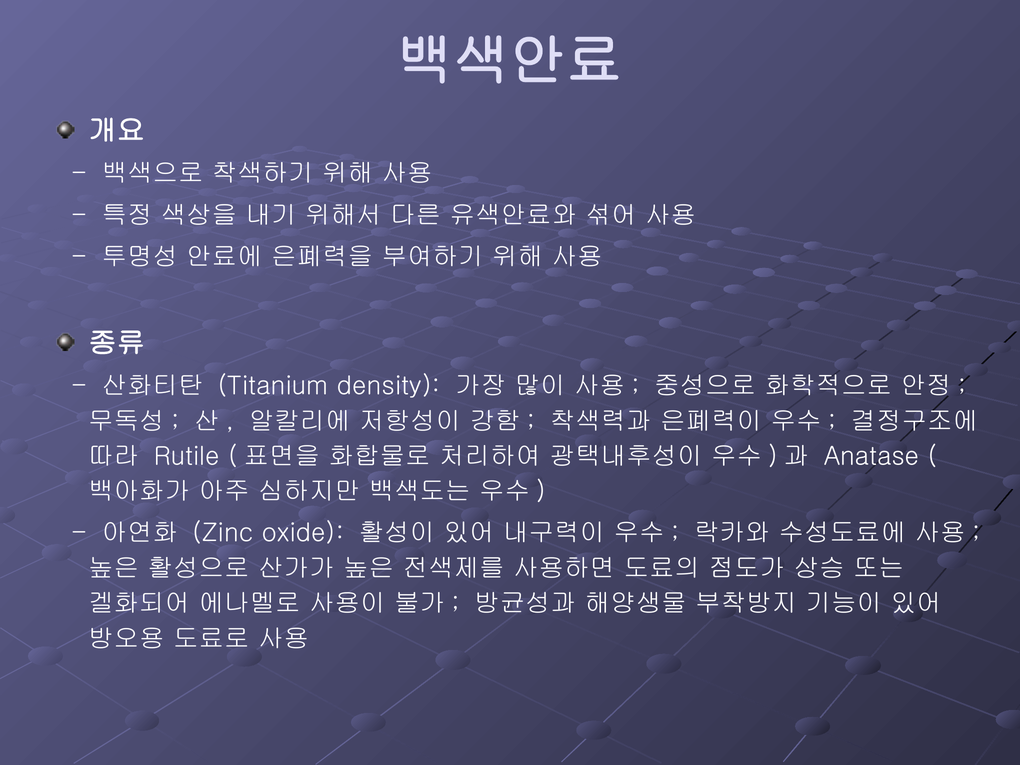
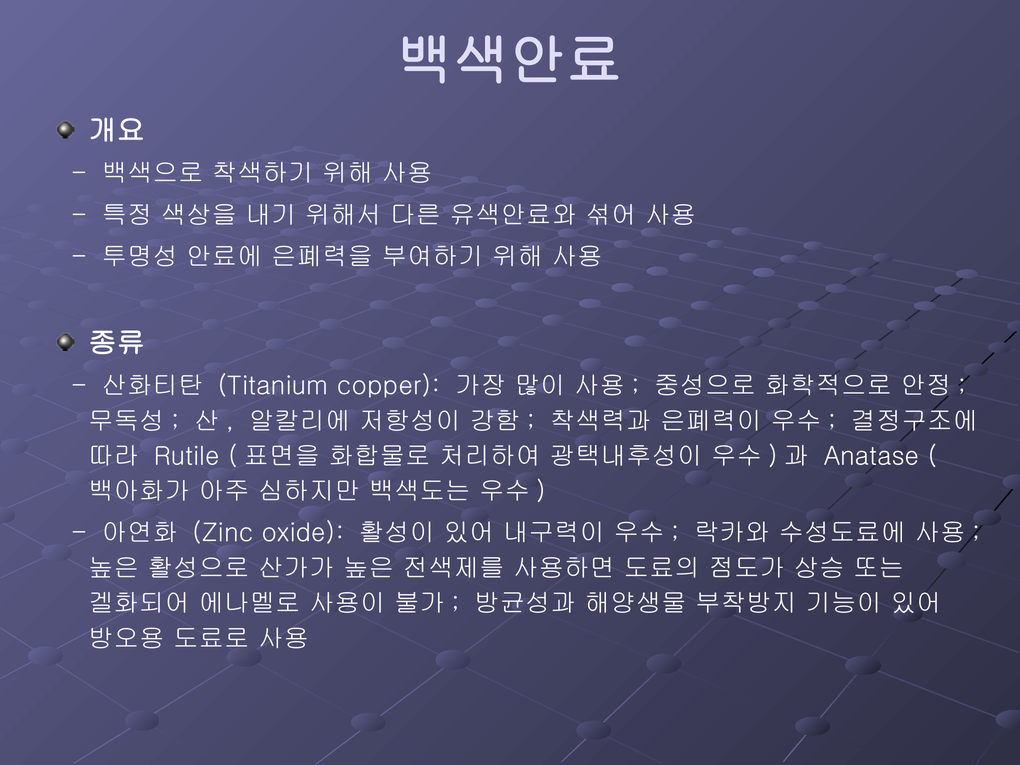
density: density -> copper
